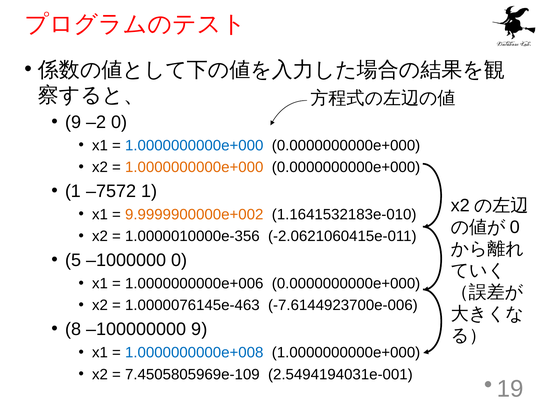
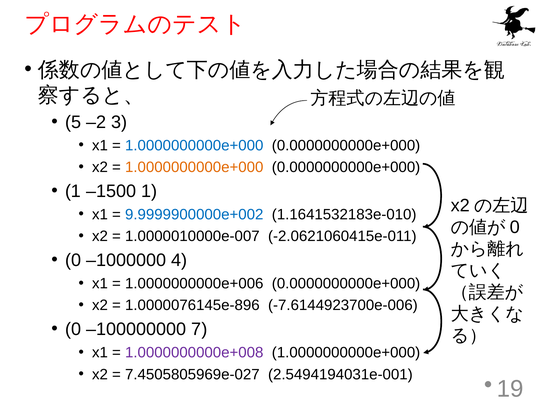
9 at (73, 122): 9 -> 5
–2 0: 0 -> 3
–7572: –7572 -> –1500
9.9999900000e+002 colour: orange -> blue
1.0000010000e-356: 1.0000010000e-356 -> 1.0000010000e-007
5 at (73, 260): 5 -> 0
–1000000 0: 0 -> 4
1.0000076145e-463: 1.0000076145e-463 -> 1.0000076145e-896
8 at (73, 329): 8 -> 0
–100000000 9: 9 -> 7
1.0000000000e+008 colour: blue -> purple
7.4505805969e-109: 7.4505805969e-109 -> 7.4505805969e-027
